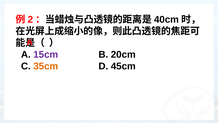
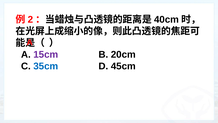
35cm colour: orange -> blue
